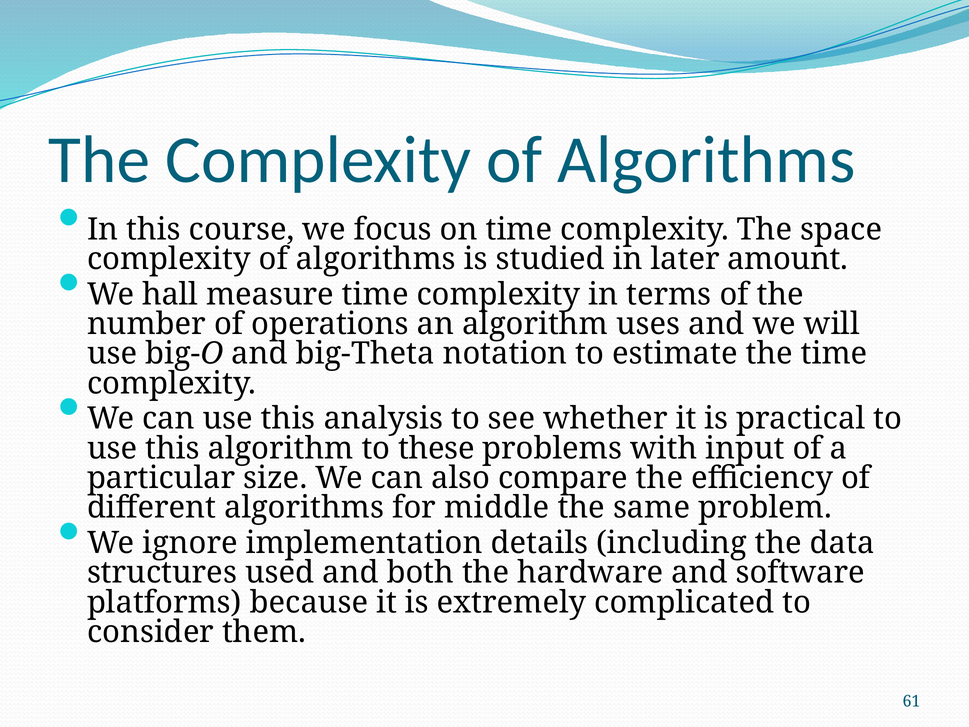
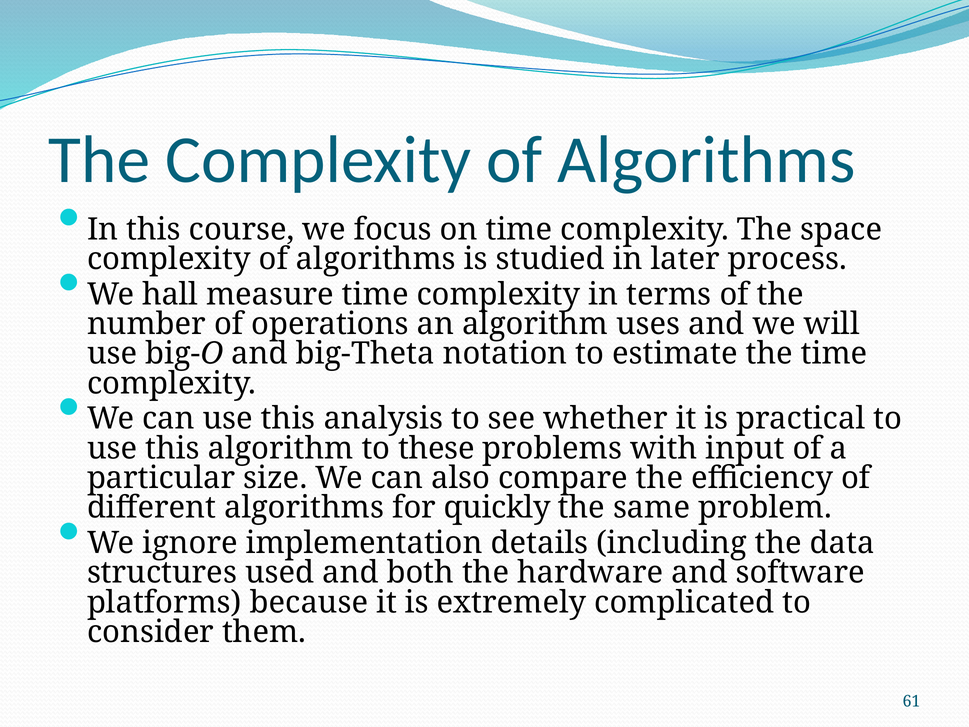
amount: amount -> process
middle: middle -> quickly
